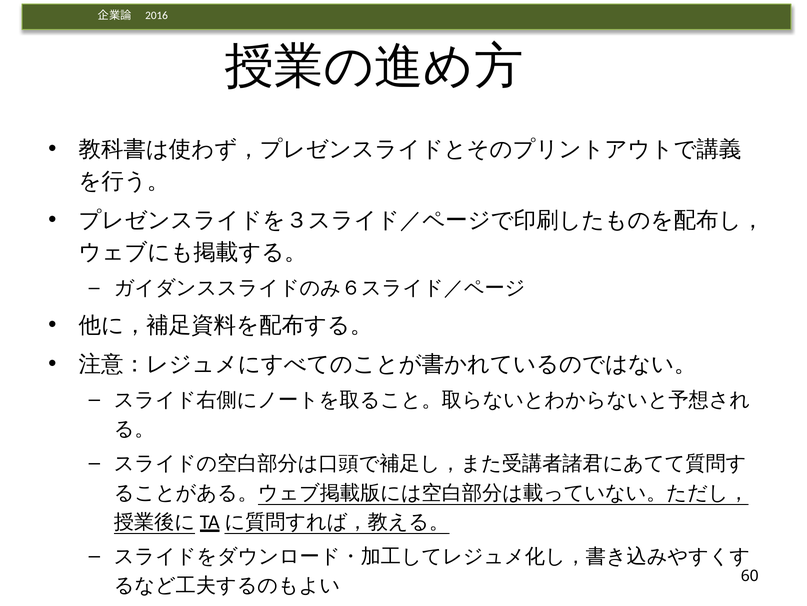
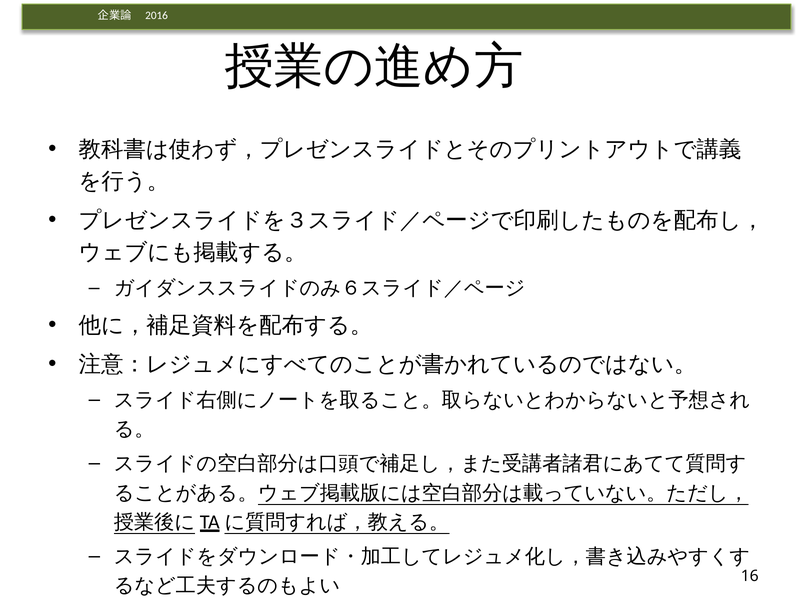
60: 60 -> 16
